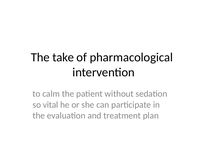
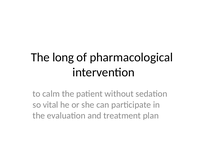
take: take -> long
